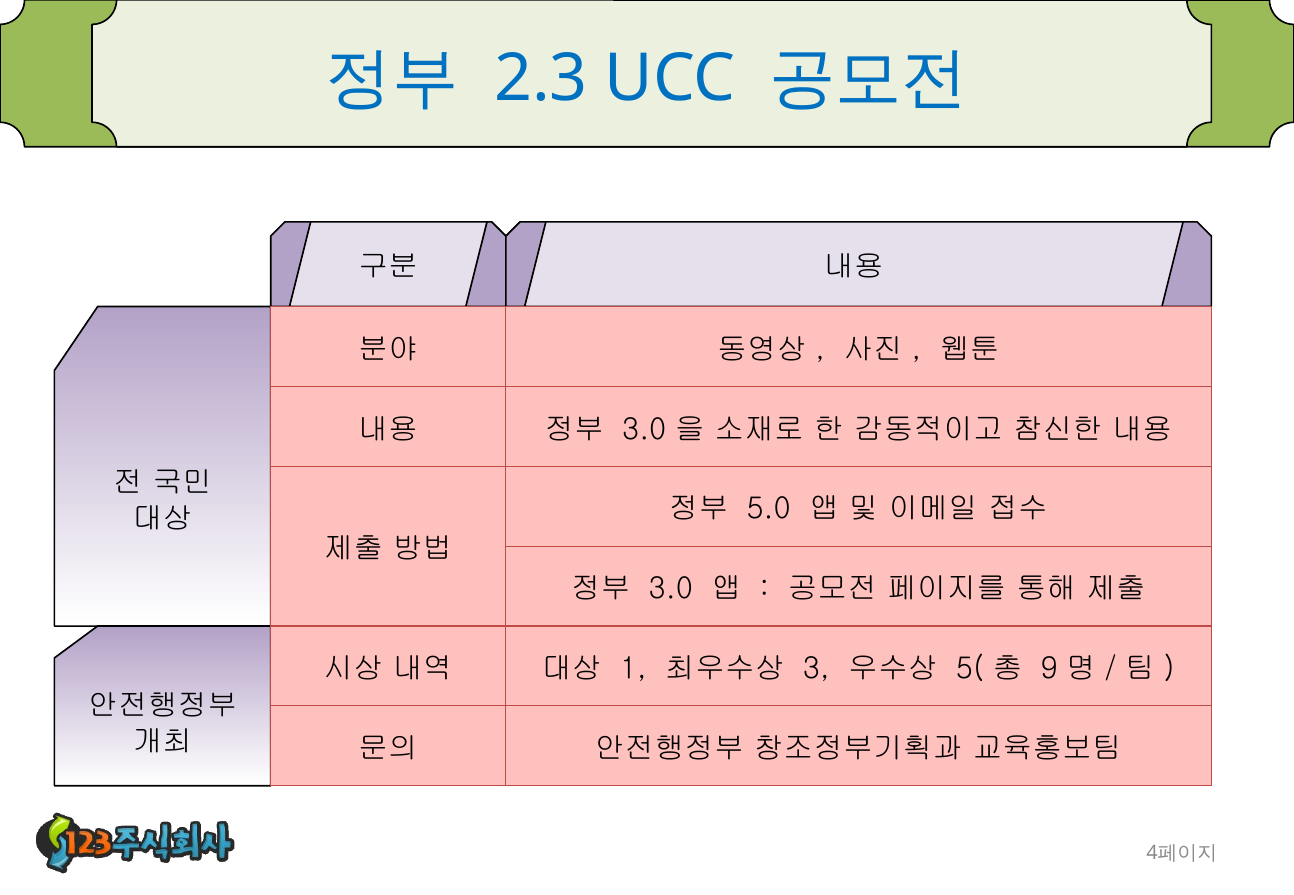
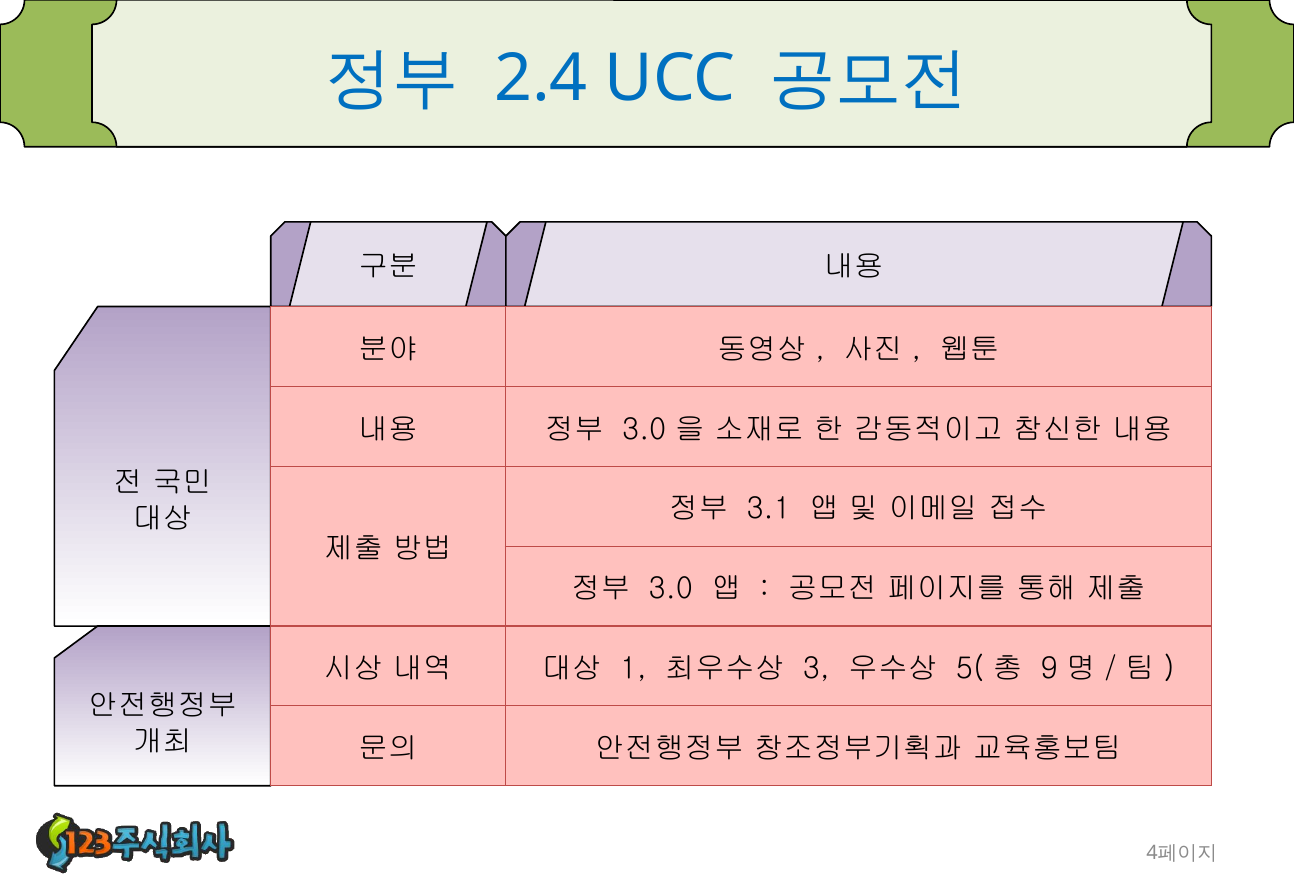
2.3: 2.3 -> 2.4
5.0: 5.0 -> 3.1
